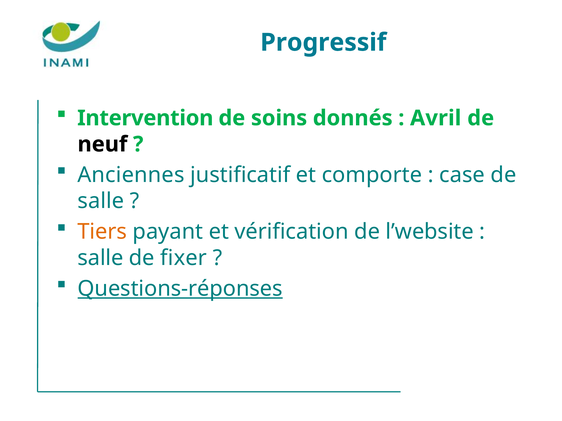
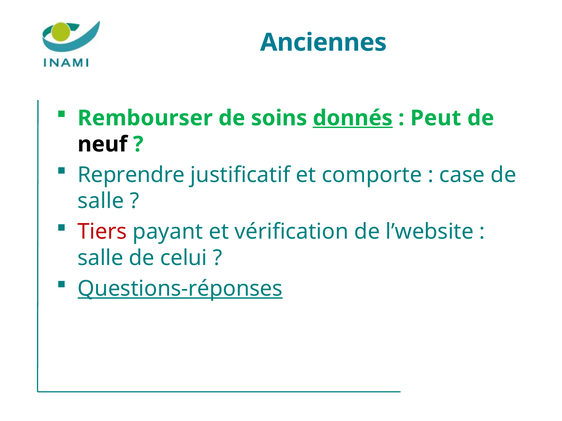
Progressif: Progressif -> Anciennes
Intervention: Intervention -> Rembourser
donnés underline: none -> present
Avril: Avril -> Peut
Anciennes: Anciennes -> Reprendre
Tiers colour: orange -> red
fixer: fixer -> celui
